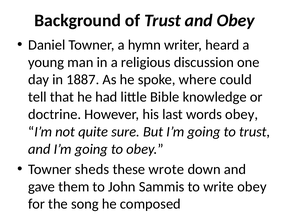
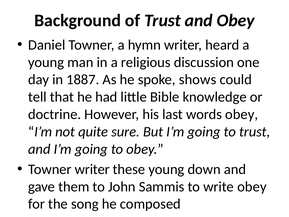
where: where -> shows
Towner sheds: sheds -> writer
these wrote: wrote -> young
